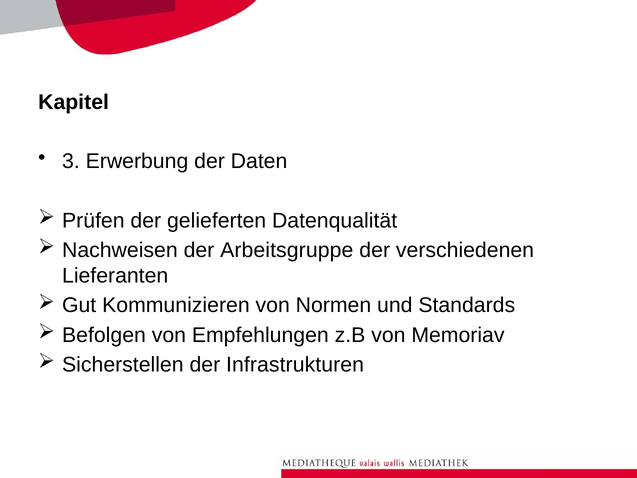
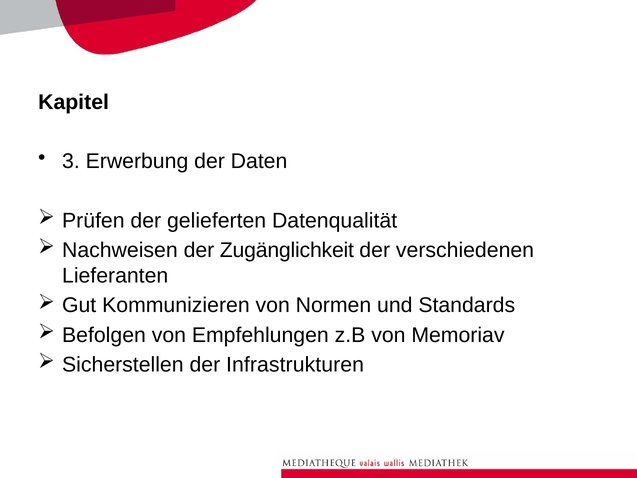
Arbeitsgruppe: Arbeitsgruppe -> Zugänglichkeit
